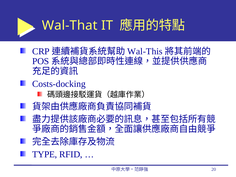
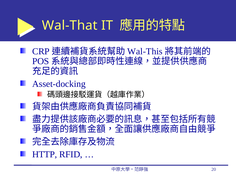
Costs-docking: Costs-docking -> Asset-docking
TYPE: TYPE -> HTTP
